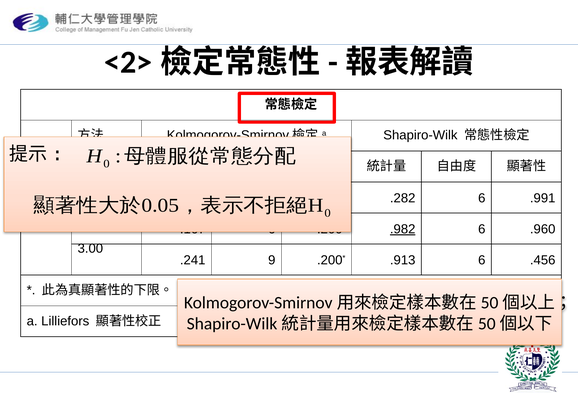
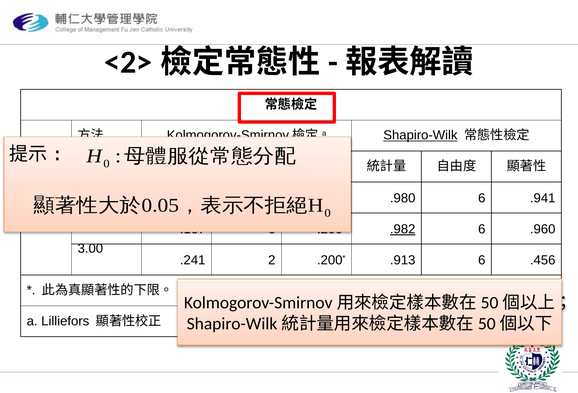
Shapiro-Wilk underline: none -> present
.282: .282 -> .980
.991: .991 -> .941
9: 9 -> 2
